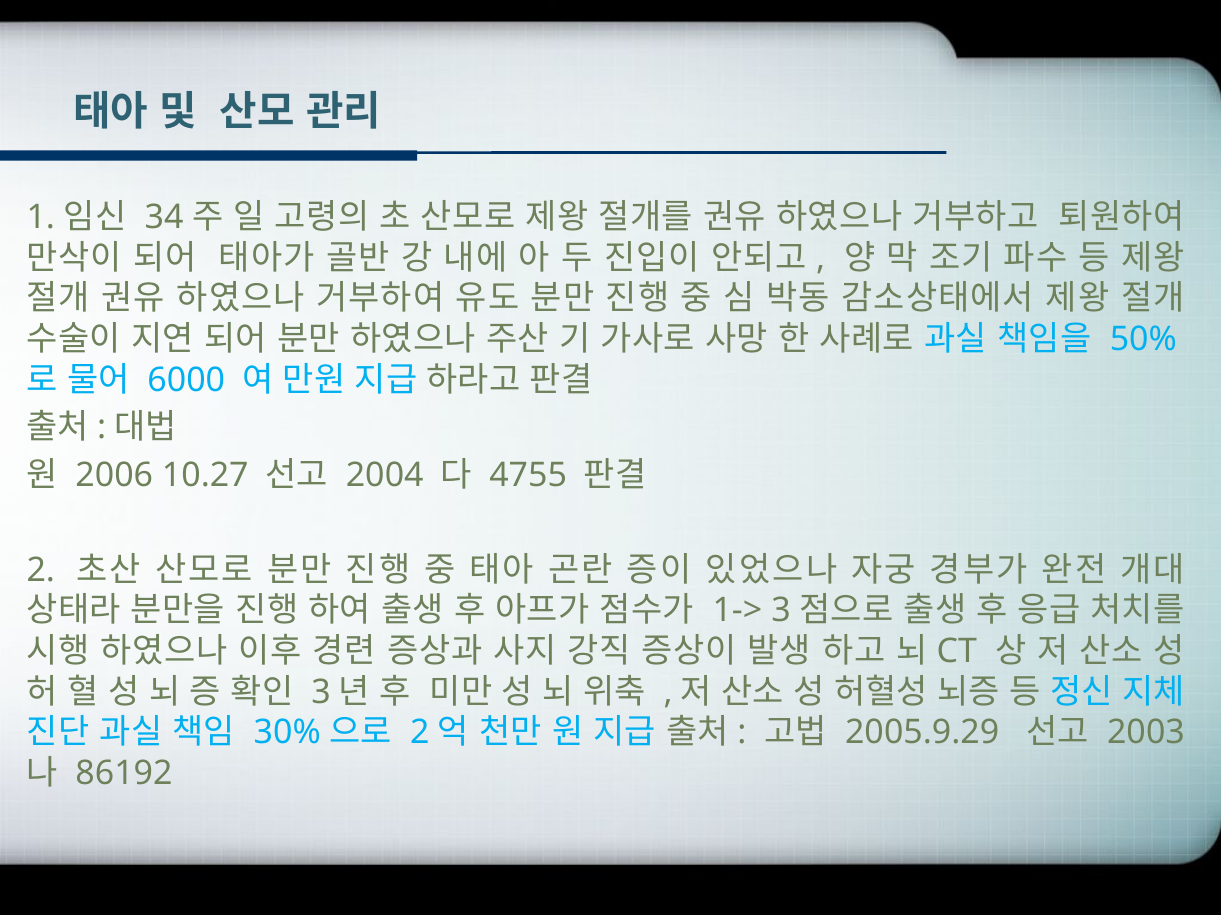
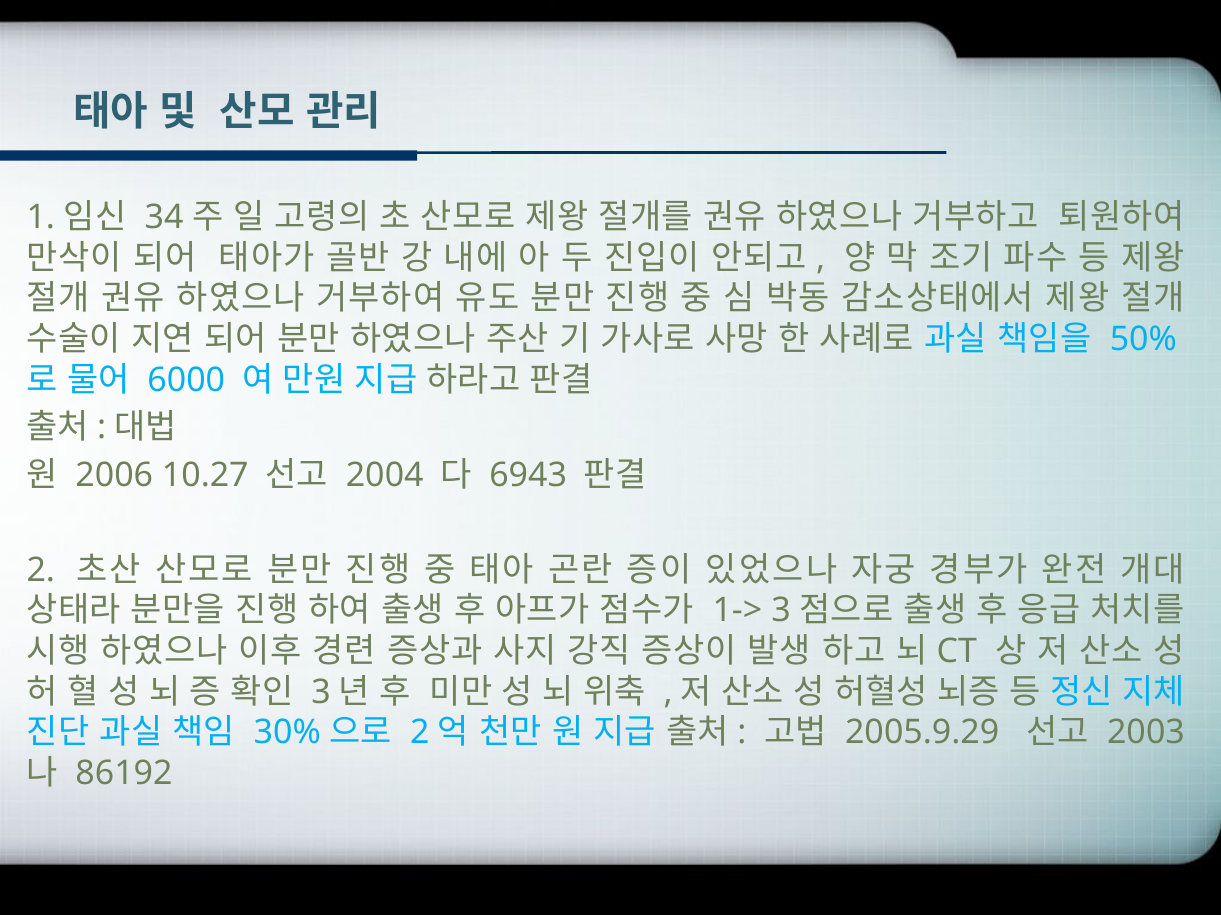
4755: 4755 -> 6943
